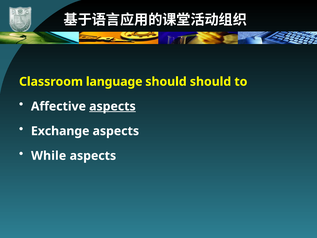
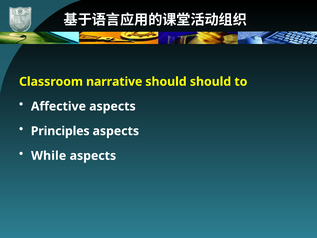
language: language -> narrative
aspects at (112, 106) underline: present -> none
Exchange: Exchange -> Principles
